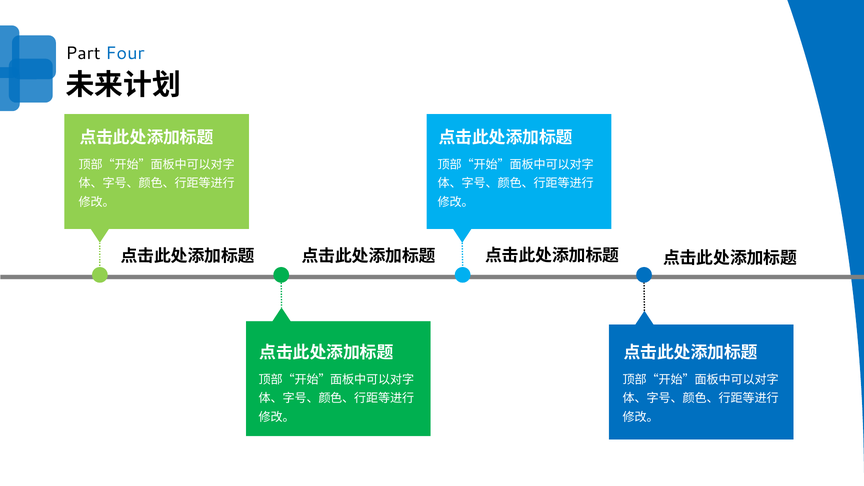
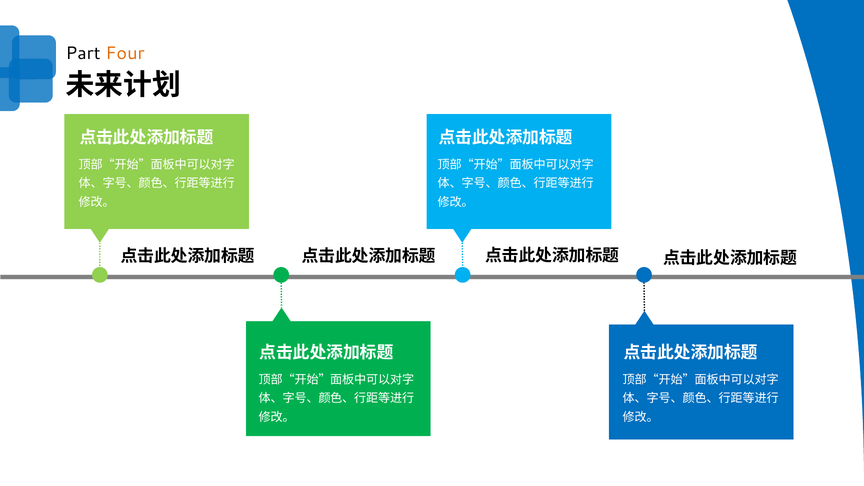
Four colour: blue -> orange
